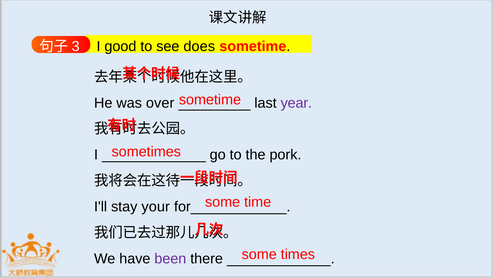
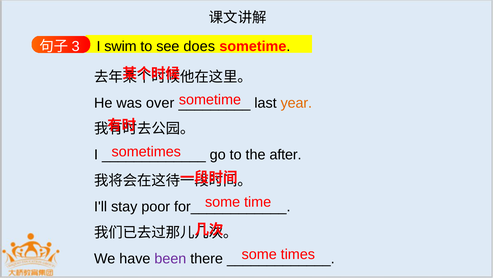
good: good -> swim
year colour: purple -> orange
pork: pork -> after
your: your -> poor
